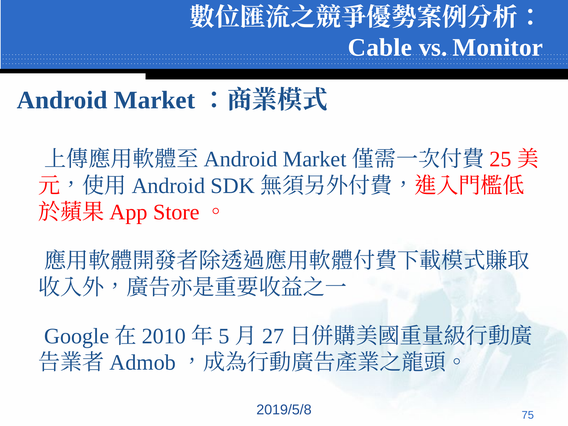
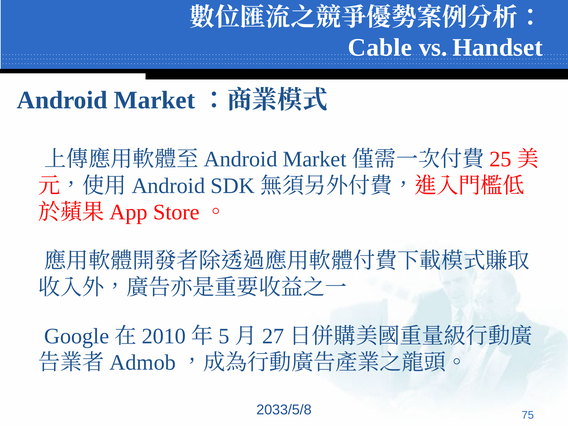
Monitor: Monitor -> Handset
2019/5/8: 2019/5/8 -> 2033/5/8
